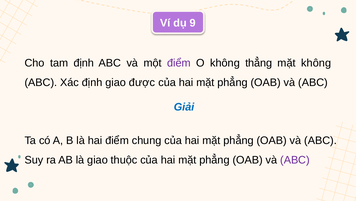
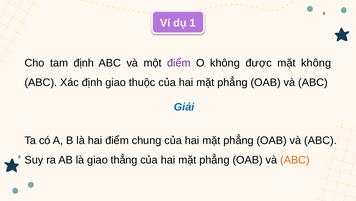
9: 9 -> 1
thẳng: thẳng -> được
được: được -> thuộc
thuộc: thuộc -> thẳng
ABC at (295, 159) colour: purple -> orange
